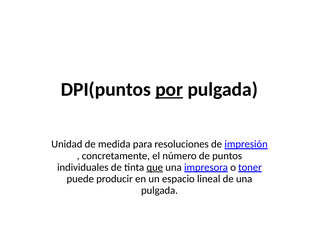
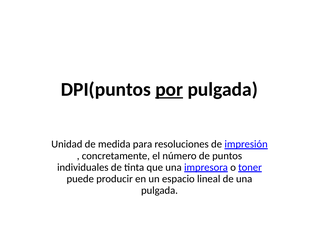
que underline: present -> none
